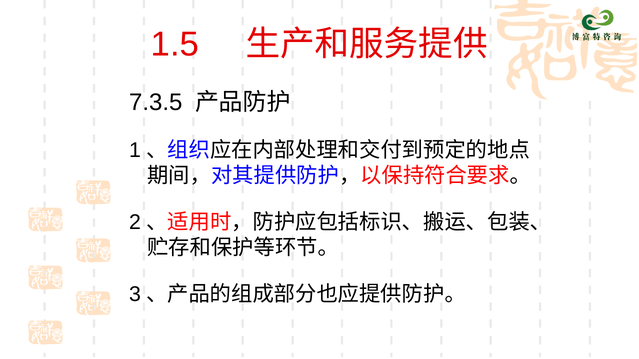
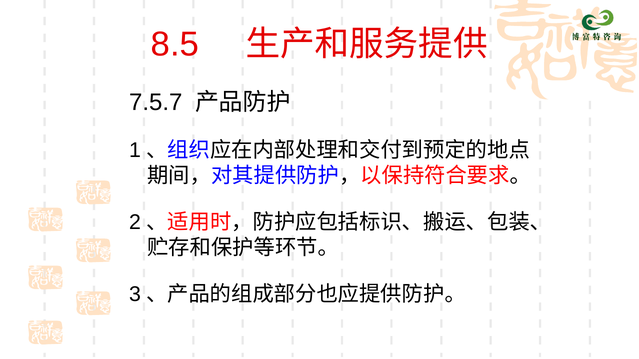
1.5: 1.5 -> 8.5
7.3.5: 7.3.5 -> 7.5.7
